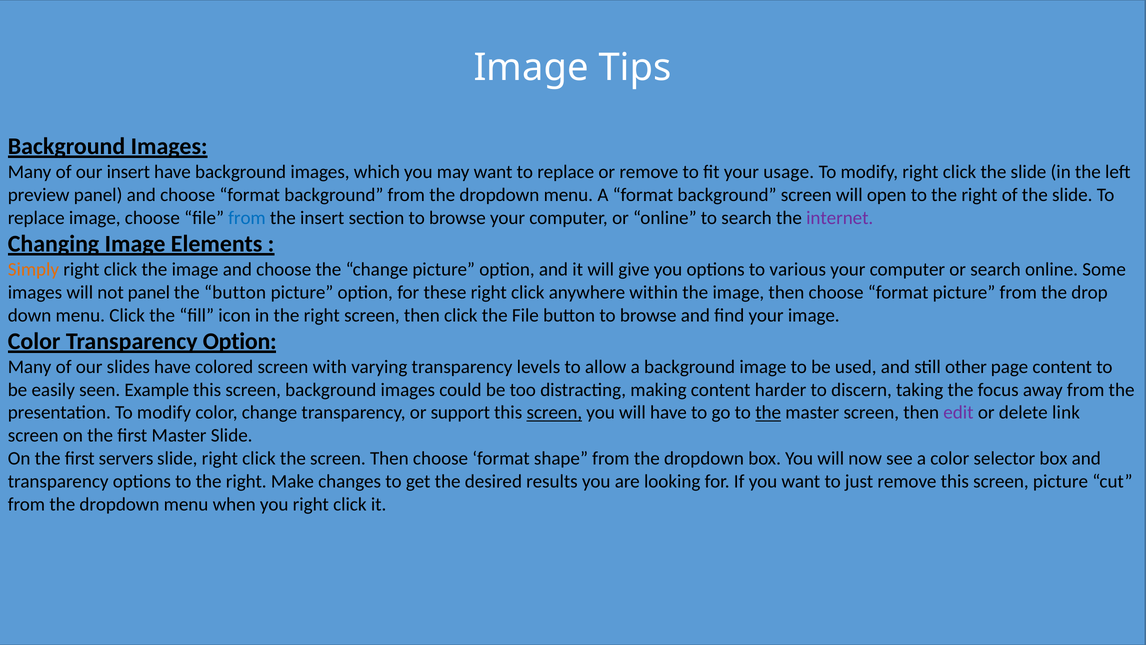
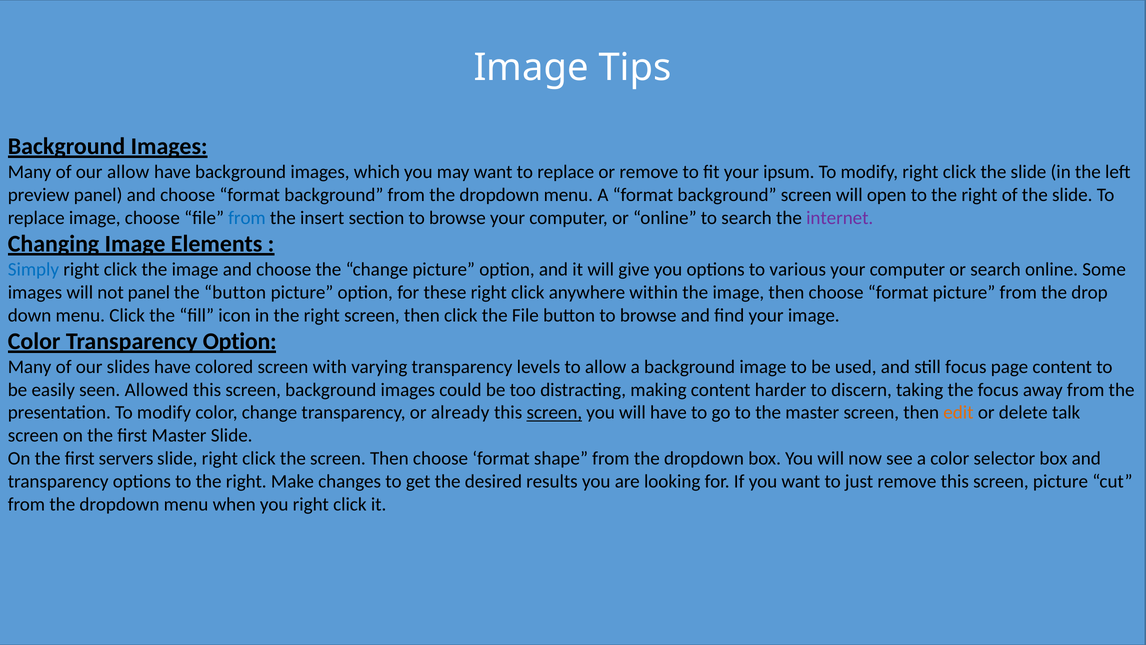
our insert: insert -> allow
usage: usage -> ipsum
Simply colour: orange -> blue
still other: other -> focus
Example: Example -> Allowed
support: support -> already
the at (768, 412) underline: present -> none
edit colour: purple -> orange
link: link -> talk
